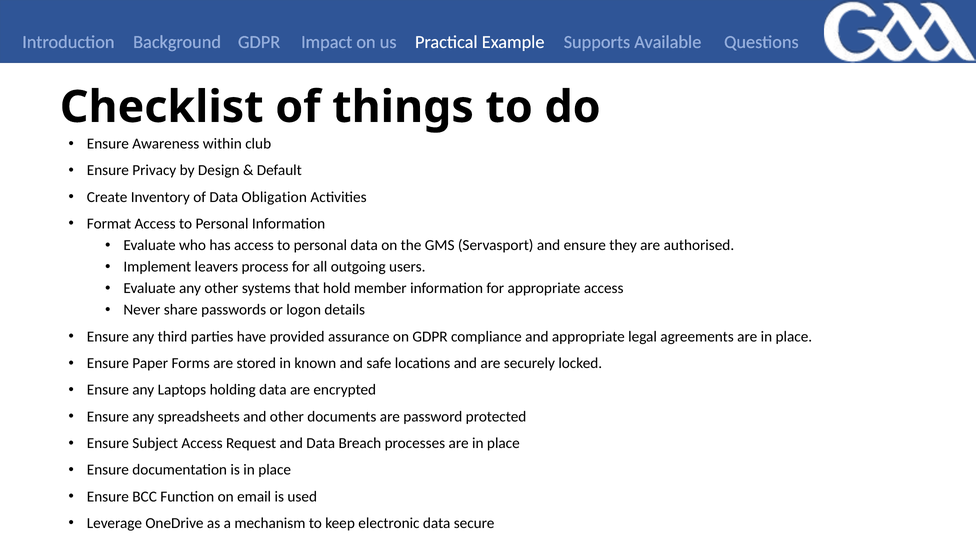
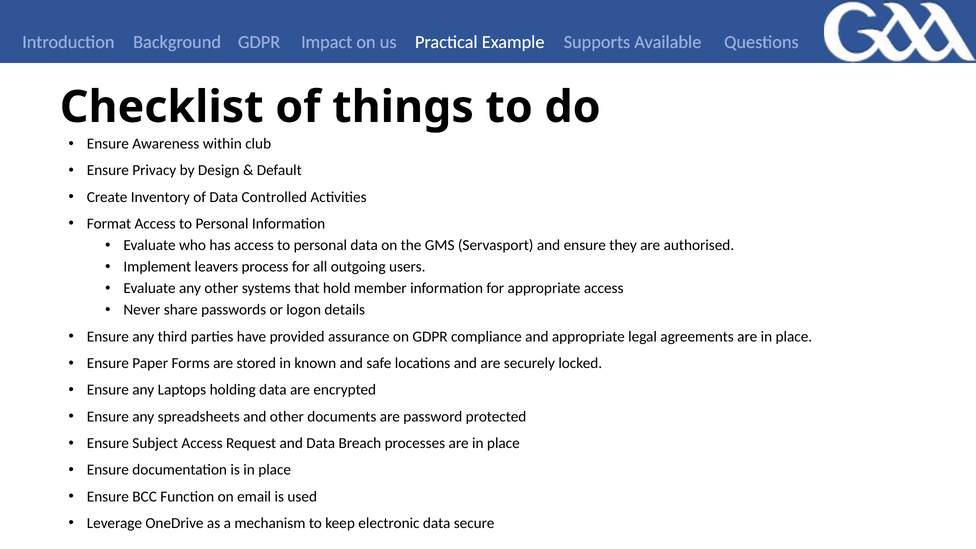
Obligation: Obligation -> Controlled
